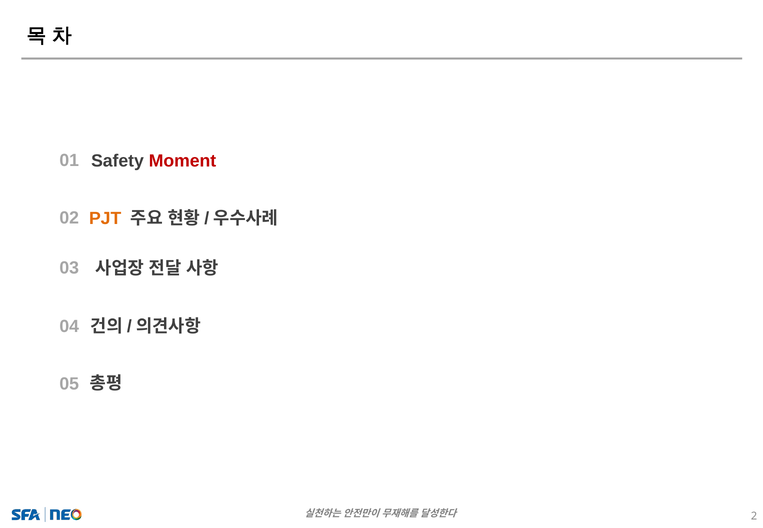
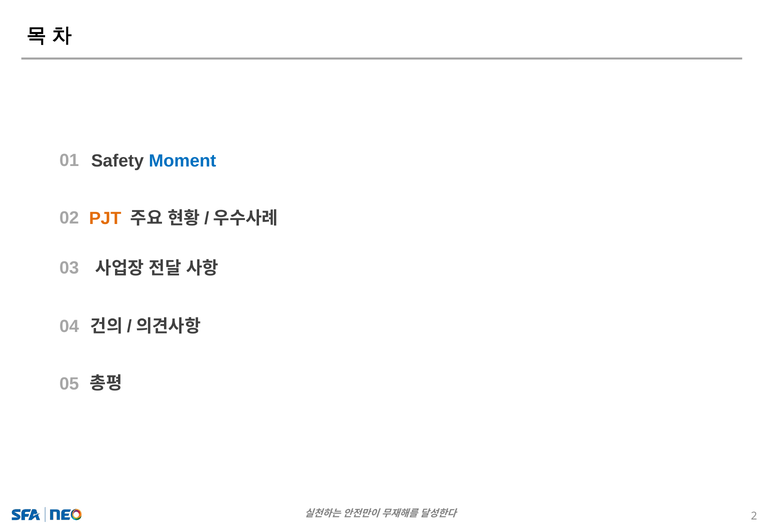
Moment colour: red -> blue
